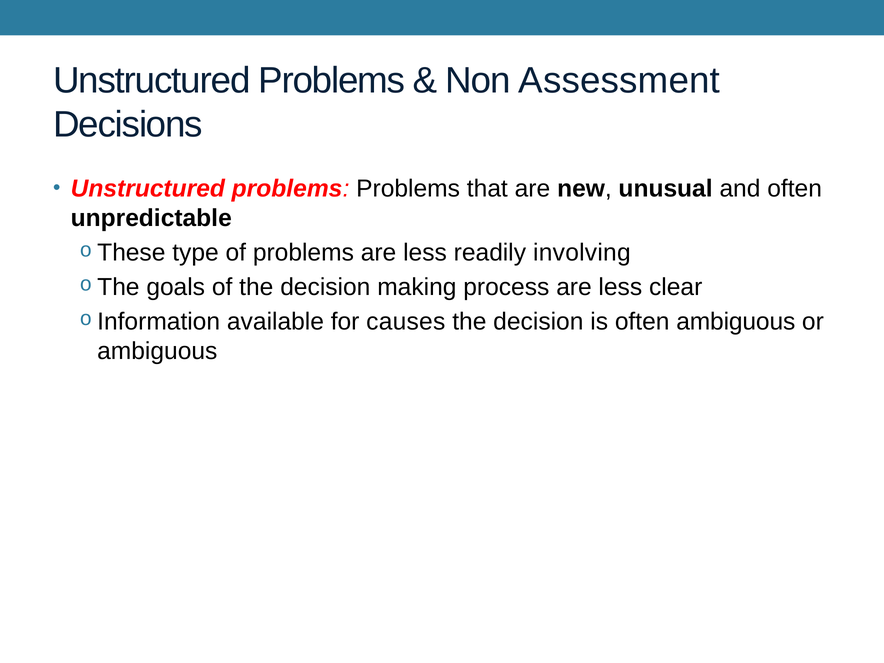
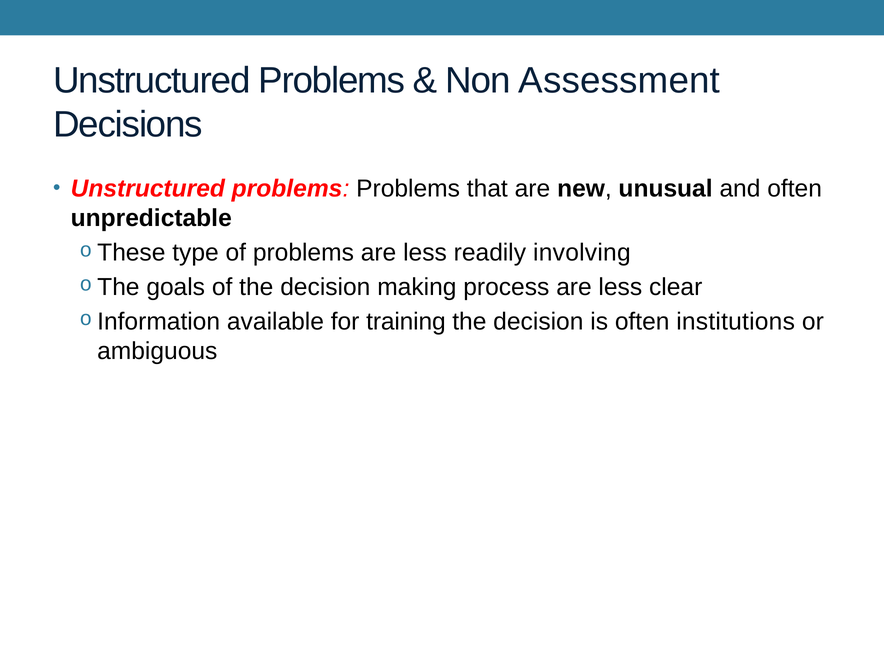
causes: causes -> training
often ambiguous: ambiguous -> institutions
